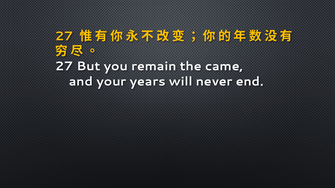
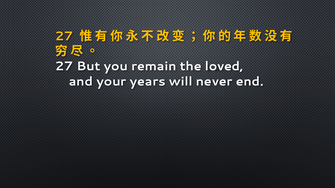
came: came -> loved
